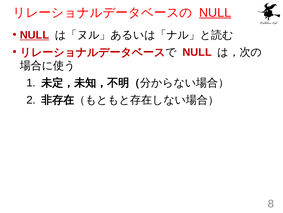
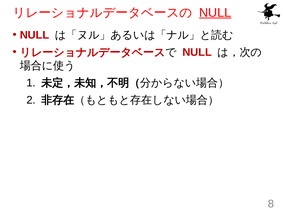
NULL at (35, 35) underline: present -> none
